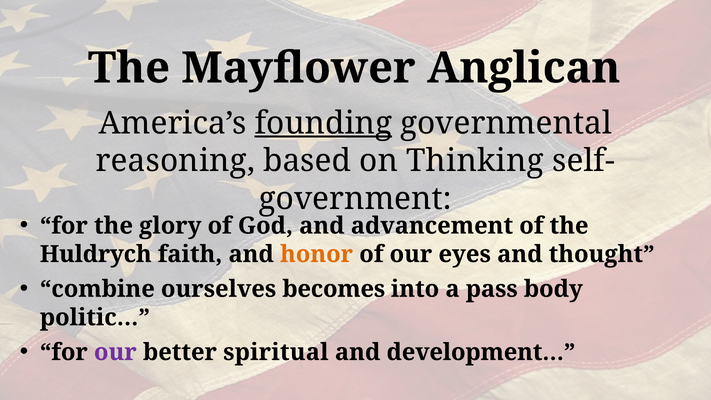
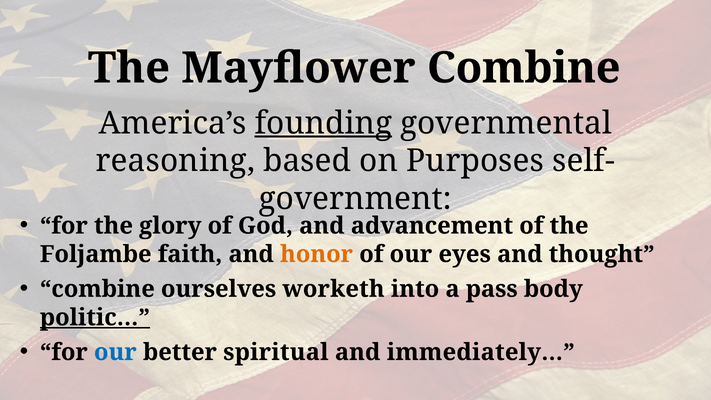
Mayflower Anglican: Anglican -> Combine
Thinking: Thinking -> Purposes
Huldrych: Huldrych -> Foljambe
becomes: becomes -> worketh
politic… underline: none -> present
our at (115, 352) colour: purple -> blue
development…: development… -> immediately…
